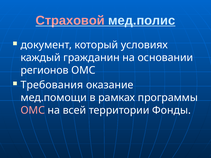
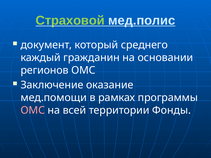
Страховой colour: pink -> light green
условиях: условиях -> среднего
Требования: Требования -> Заключение
